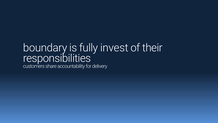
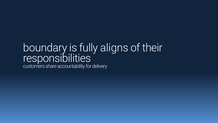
invest: invest -> aligns
